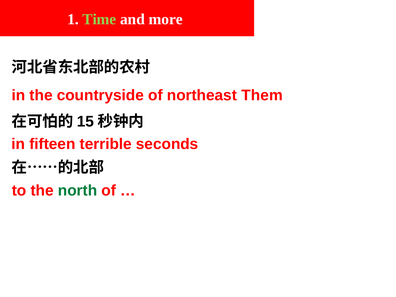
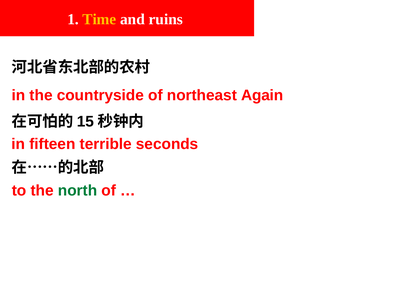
Time colour: light green -> yellow
more: more -> ruins
Them: Them -> Again
